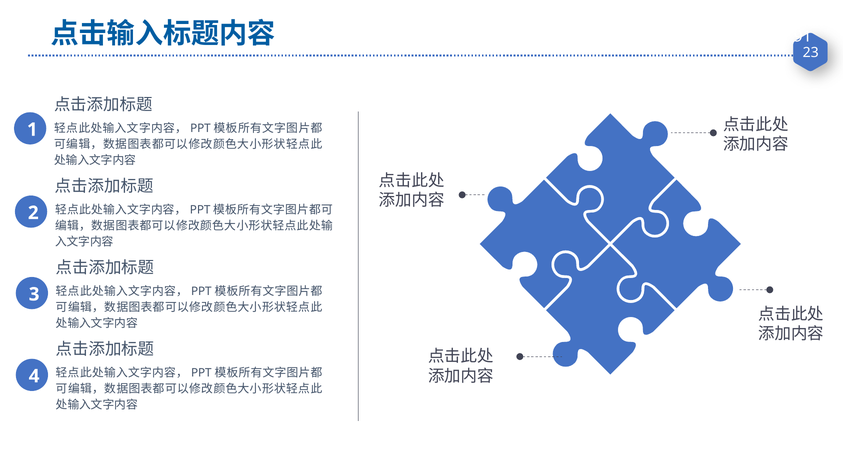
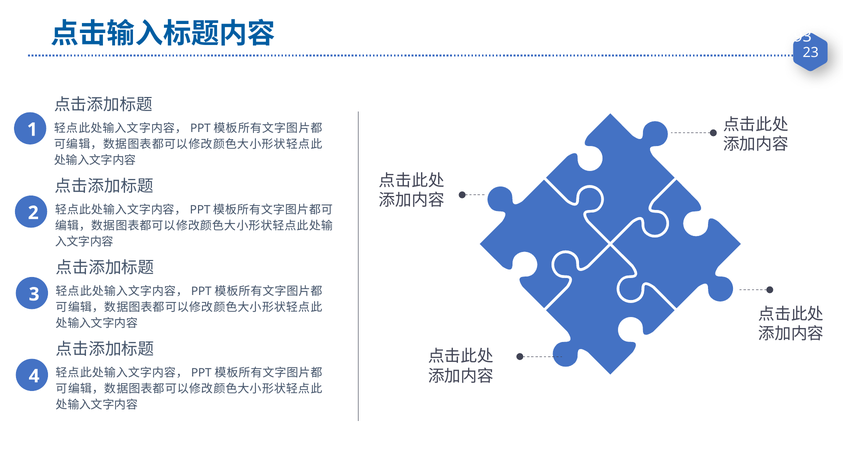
91: 91 -> 93
